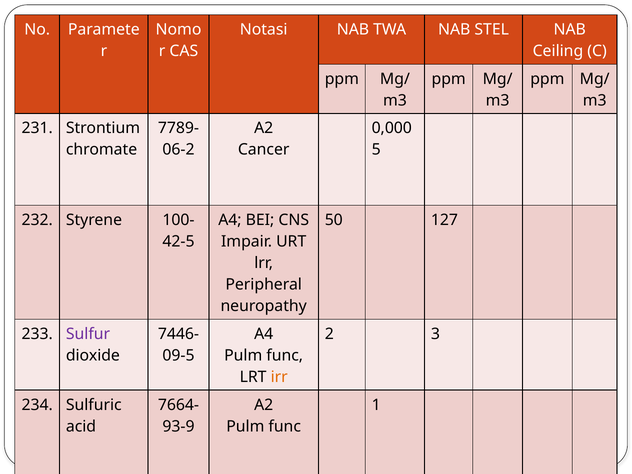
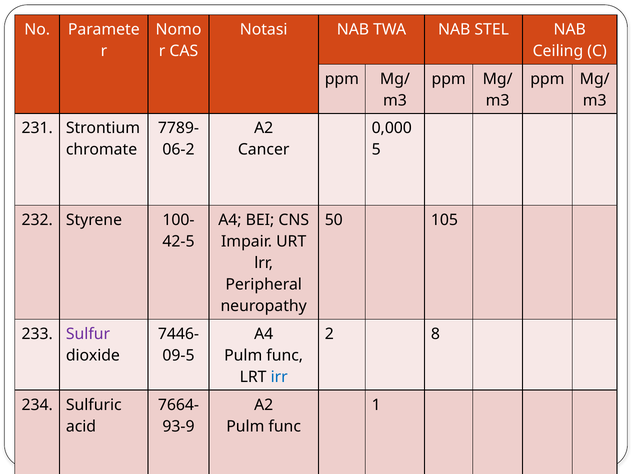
127: 127 -> 105
3: 3 -> 8
irr colour: orange -> blue
